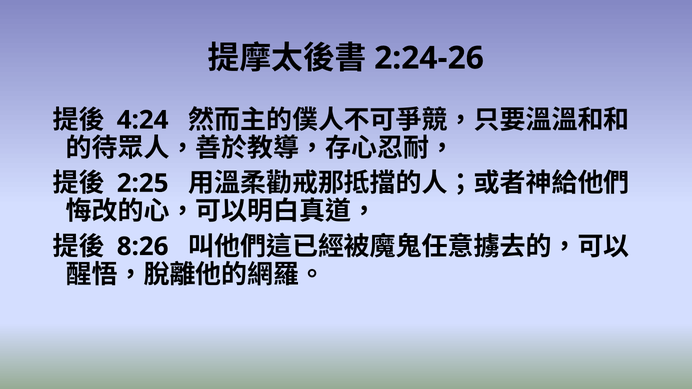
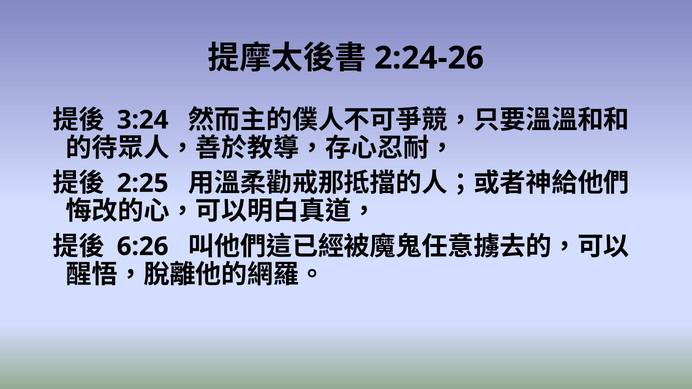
4:24: 4:24 -> 3:24
8:26: 8:26 -> 6:26
